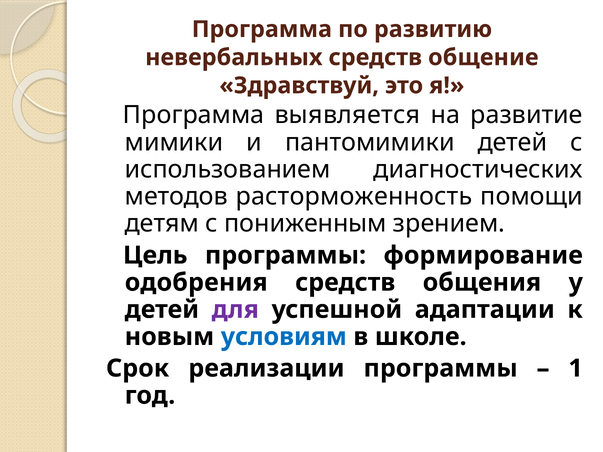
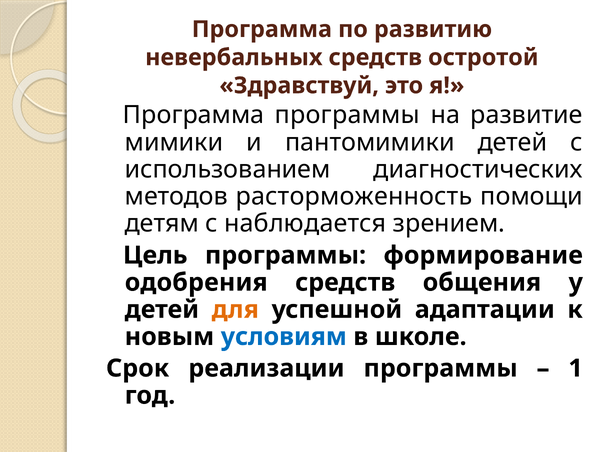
общение: общение -> остротой
Программа выявляется: выявляется -> программы
пониженным: пониженным -> наблюдается
для colour: purple -> orange
